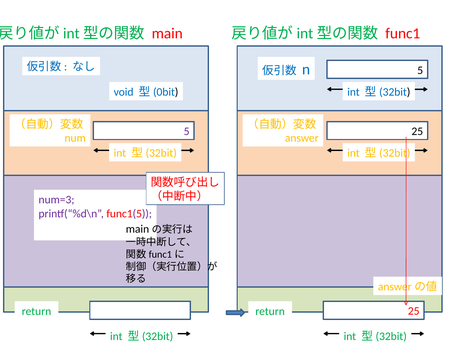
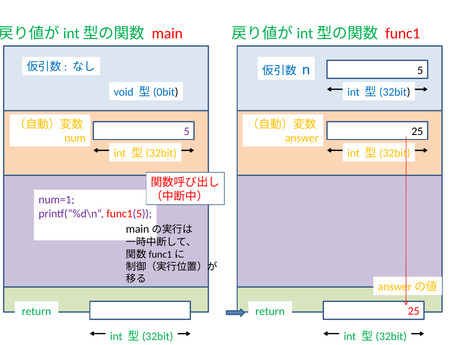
num=3: num=3 -> num=1
